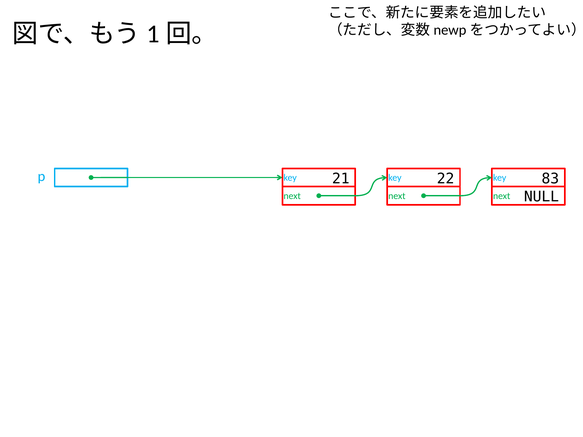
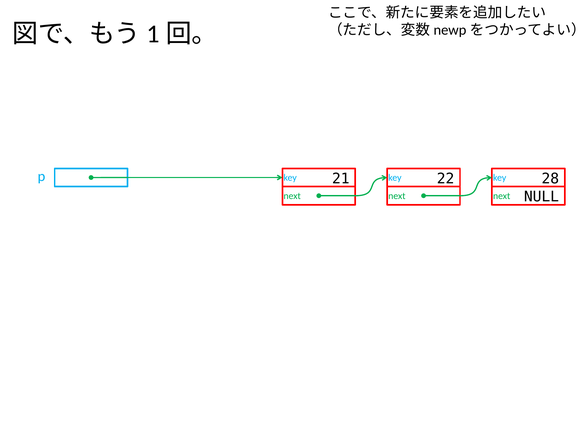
83: 83 -> 28
